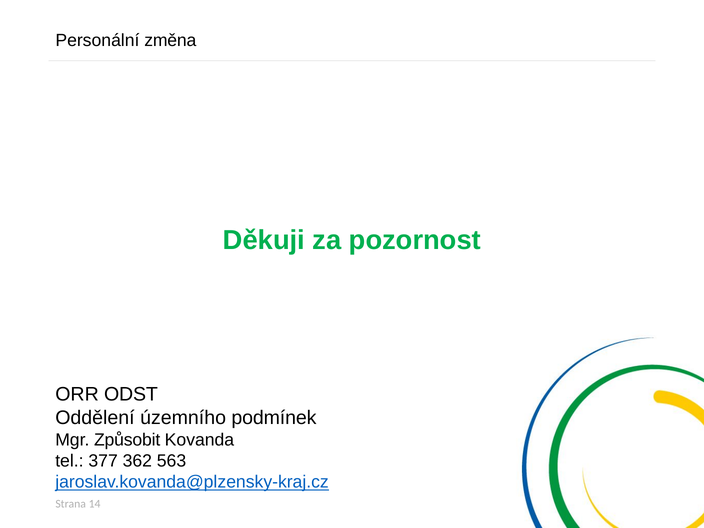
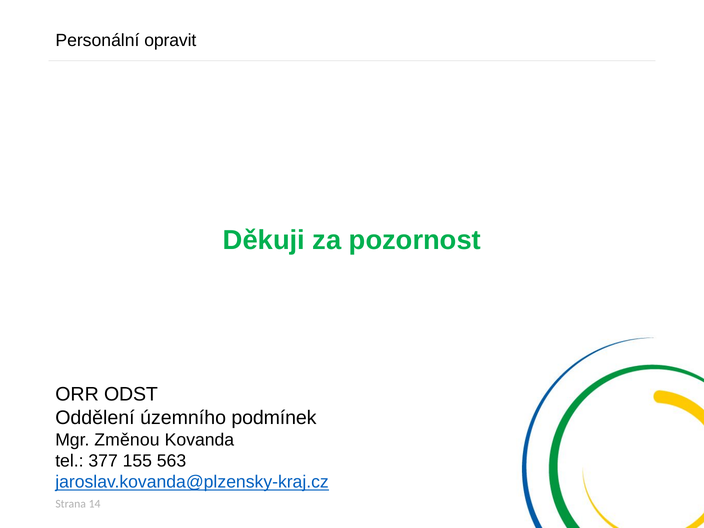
změna: změna -> opravit
Způsobit: Způsobit -> Změnou
362: 362 -> 155
